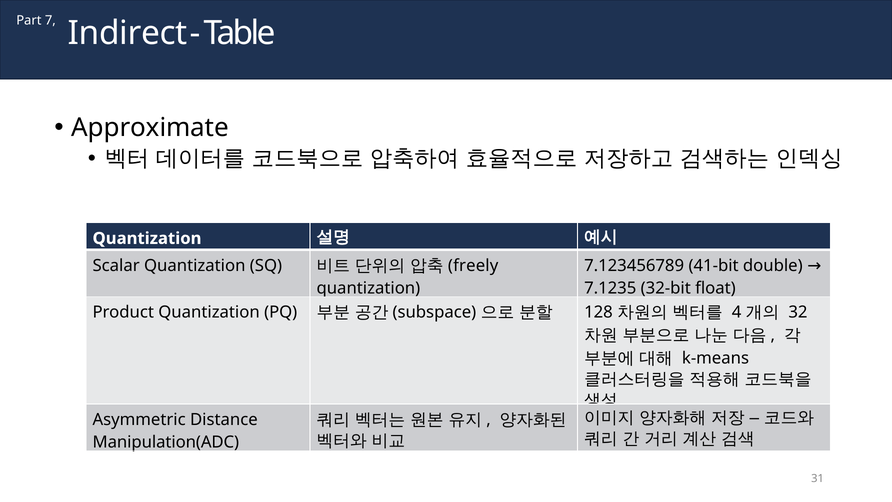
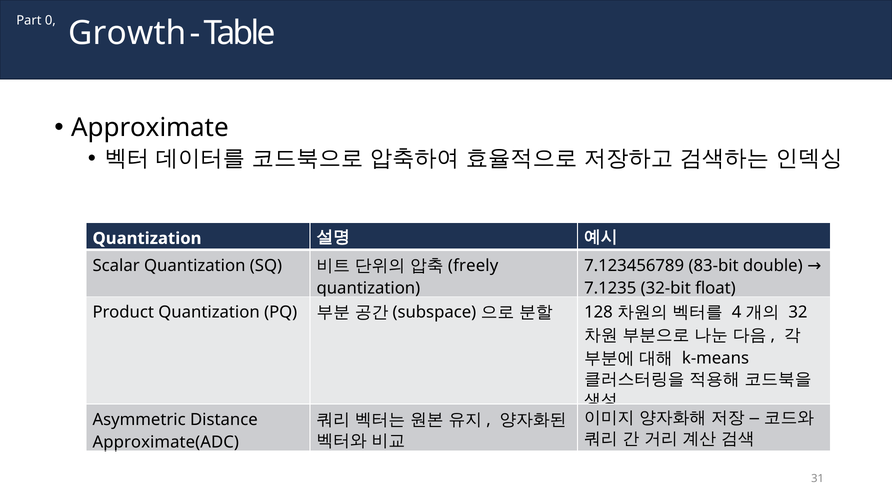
7: 7 -> 0
Indirect: Indirect -> Growth
41-bit: 41-bit -> 83-bit
Manipulation(ADC: Manipulation(ADC -> Approximate(ADC
